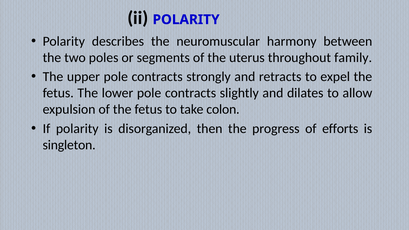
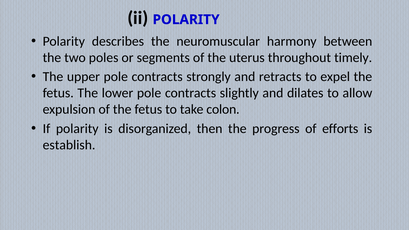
family: family -> timely
singleton: singleton -> establish
